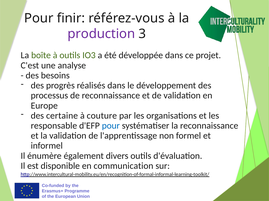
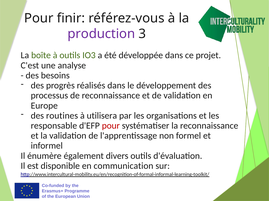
certaine: certaine -> routines
couture: couture -> utilisera
pour at (111, 126) colour: blue -> red
